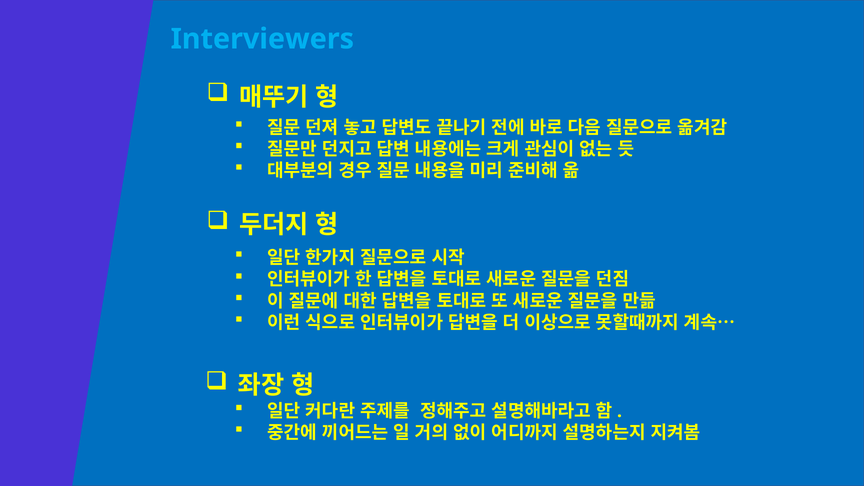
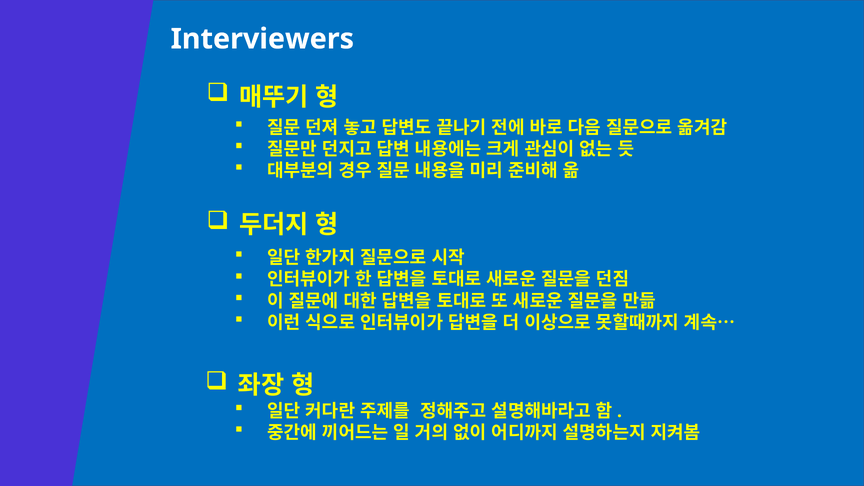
Interviewers colour: light blue -> white
